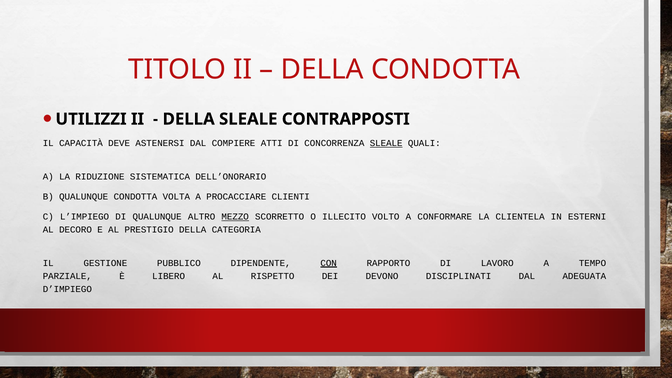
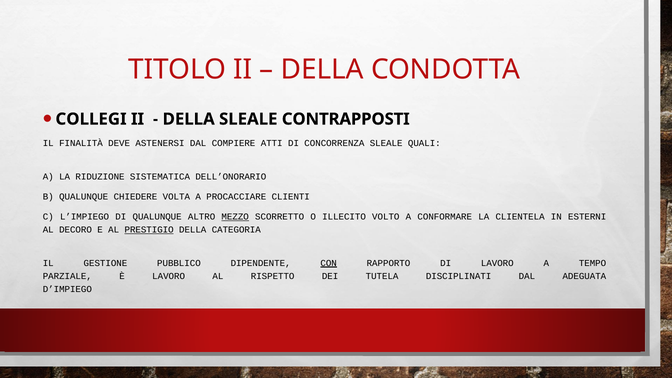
UTILIZZI: UTILIZZI -> COLLEGI
CAPACITÀ: CAPACITÀ -> FINALITÀ
SLEALE at (386, 143) underline: present -> none
QUALUNQUE CONDOTTA: CONDOTTA -> CHIEDERE
PRESTIGIO underline: none -> present
È LIBERO: LIBERO -> LAVORO
DEVONO: DEVONO -> TUTELA
